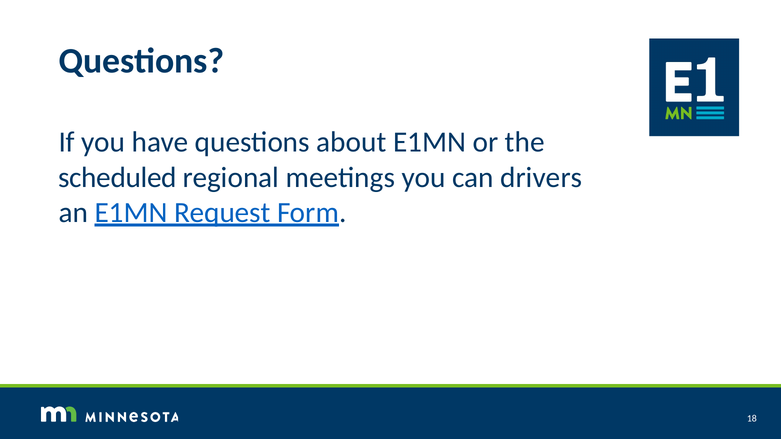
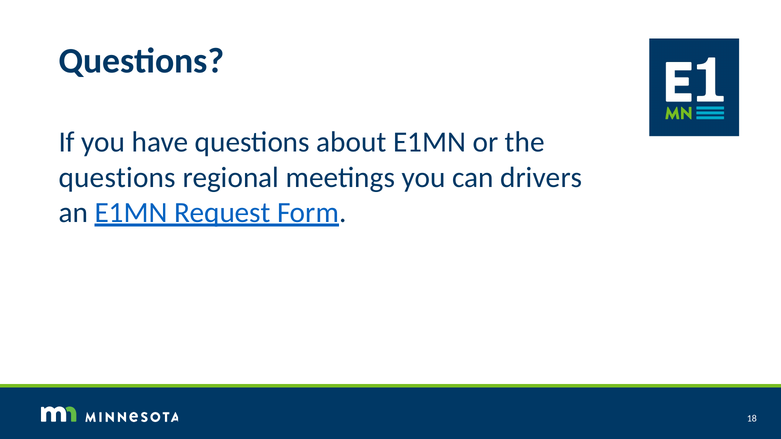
scheduled at (117, 178): scheduled -> questions
